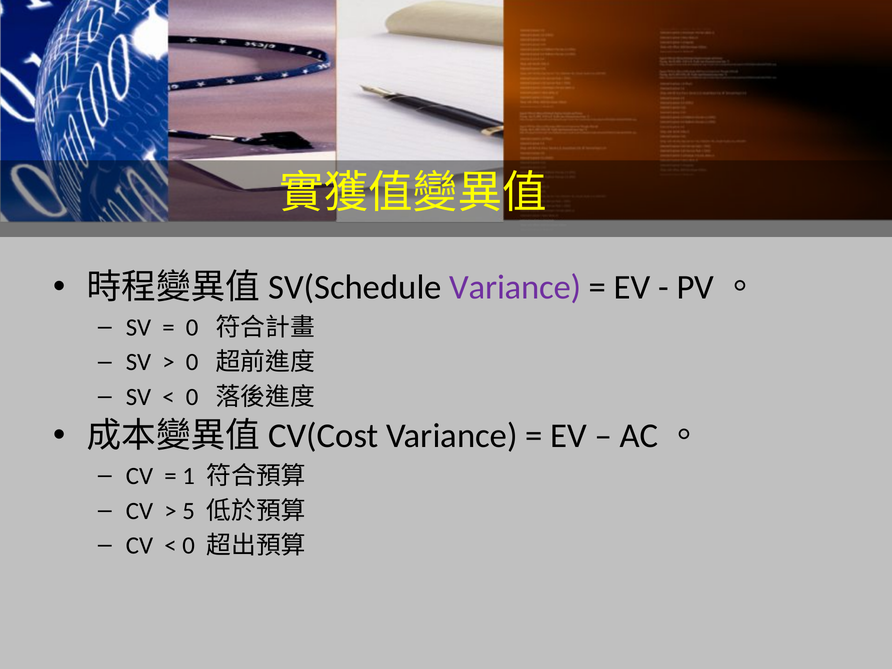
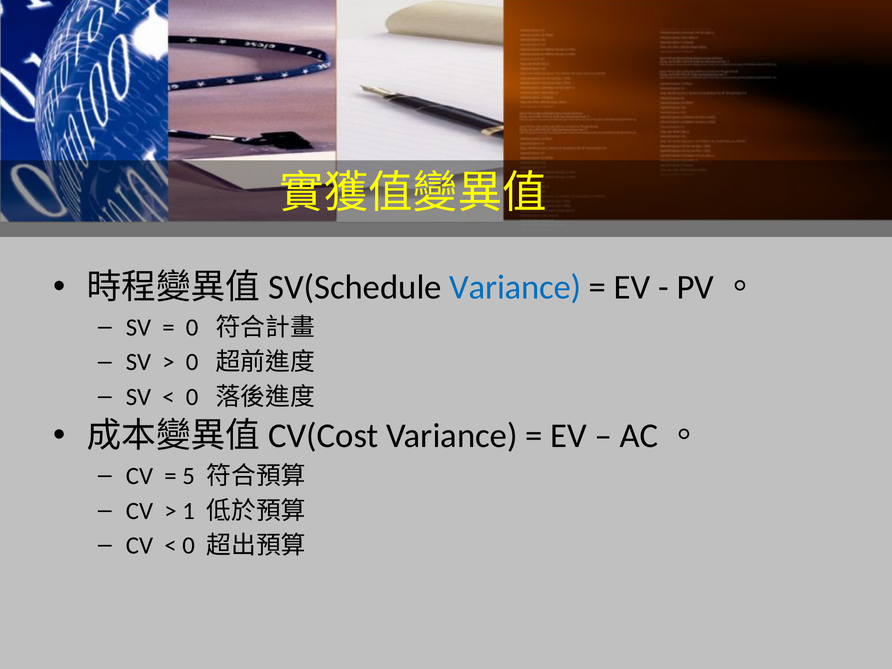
Variance at (515, 287) colour: purple -> blue
1: 1 -> 5
5: 5 -> 1
